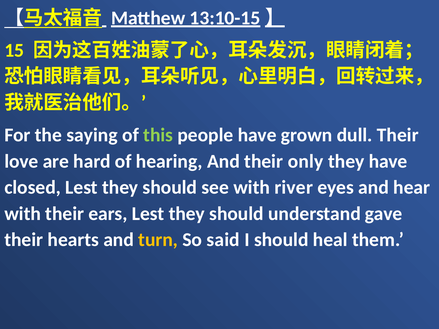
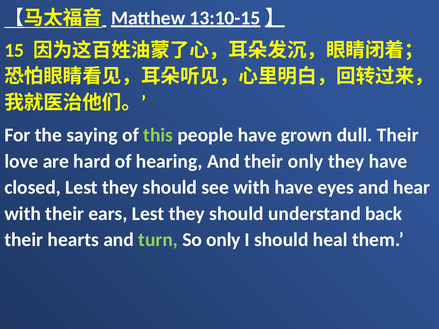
with river: river -> have
gave: gave -> back
turn colour: yellow -> light green
So said: said -> only
